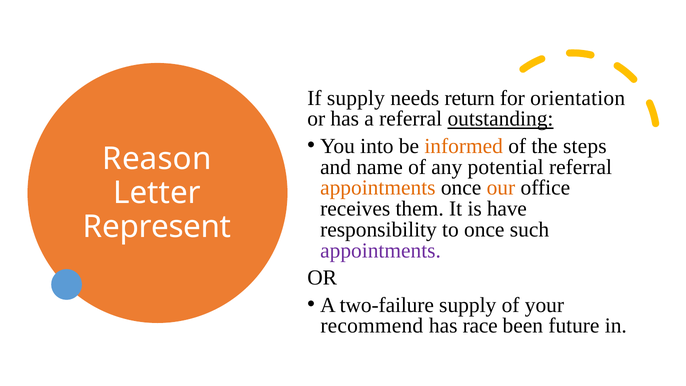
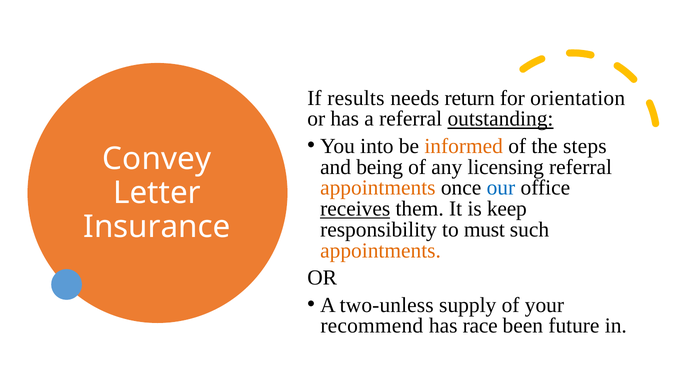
If supply: supply -> results
Reason: Reason -> Convey
name: name -> being
potential: potential -> licensing
our colour: orange -> blue
receives underline: none -> present
have: have -> keep
Represent: Represent -> Insurance
to once: once -> must
appointments at (381, 250) colour: purple -> orange
two-failure: two-failure -> two-unless
